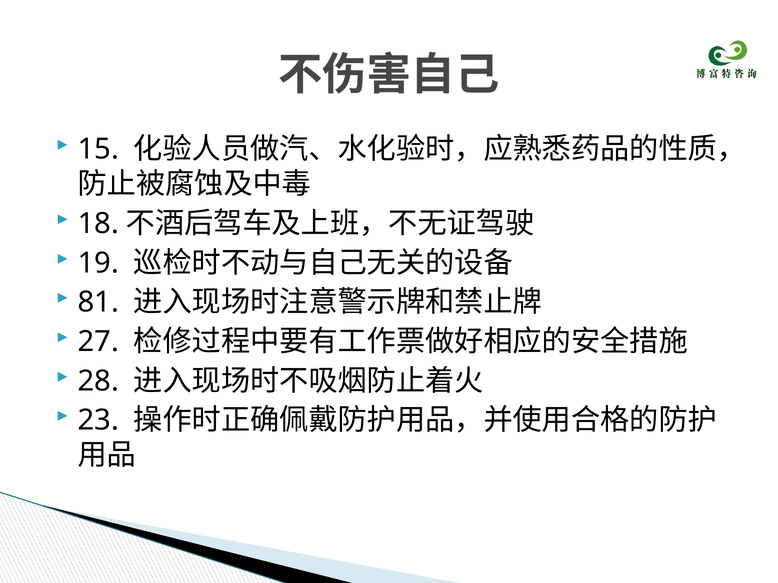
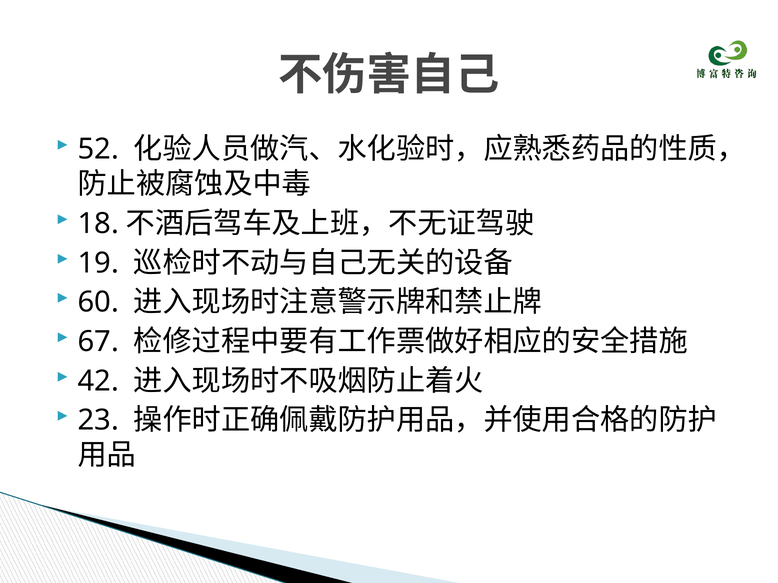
15: 15 -> 52
81: 81 -> 60
27: 27 -> 67
28: 28 -> 42
